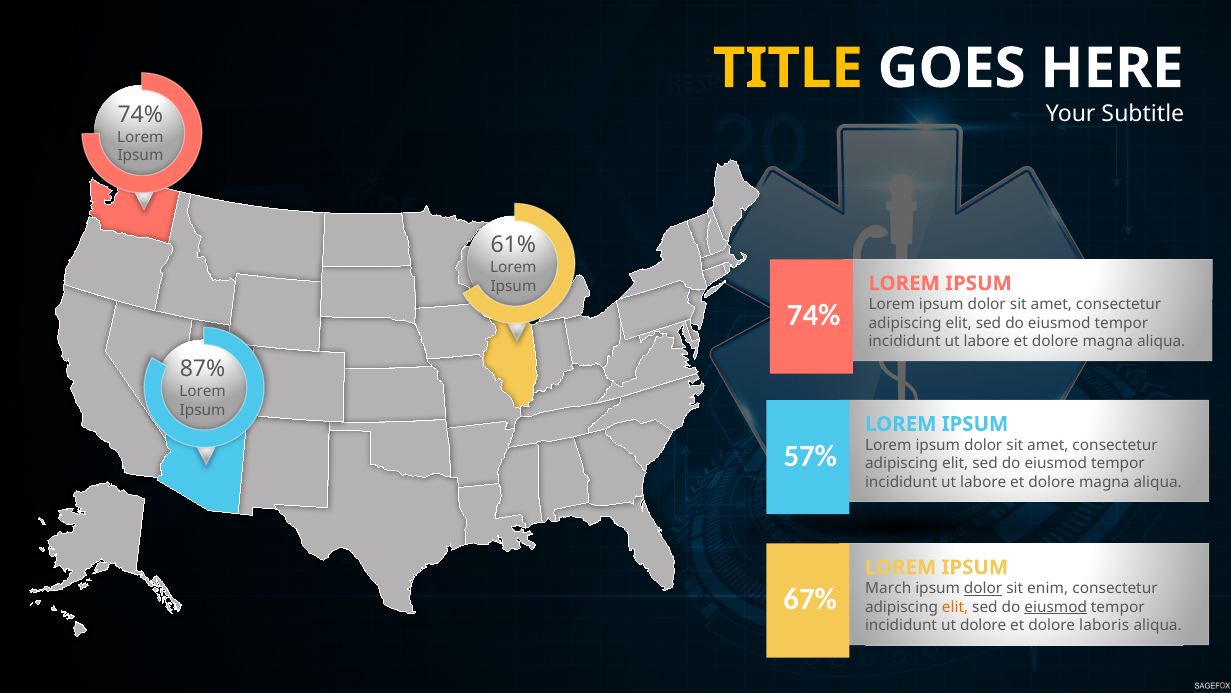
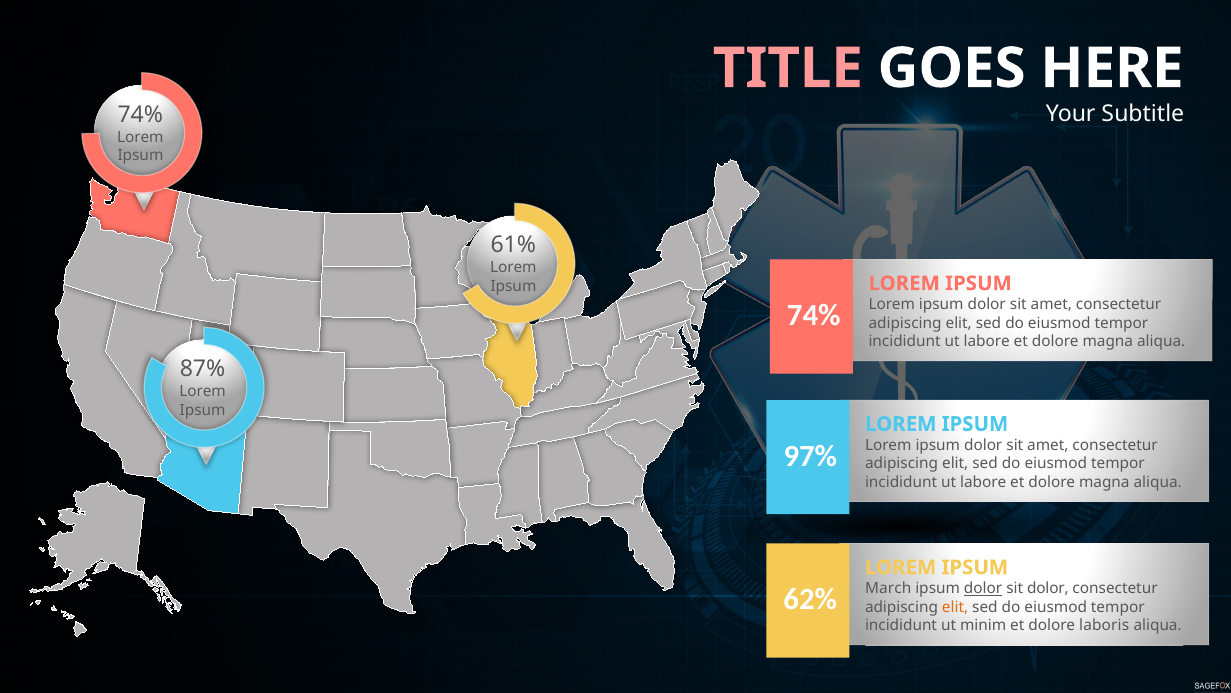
TITLE colour: yellow -> pink
57%: 57% -> 97%
sit enim: enim -> dolor
67%: 67% -> 62%
eiusmod at (1056, 607) underline: present -> none
ut dolore: dolore -> minim
